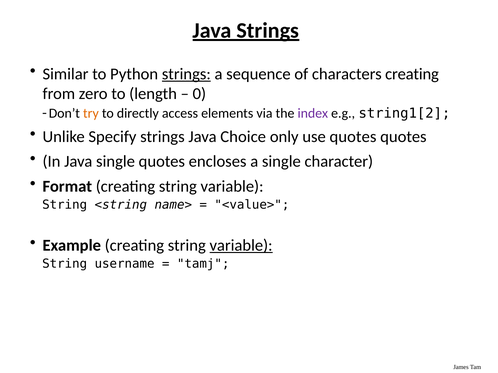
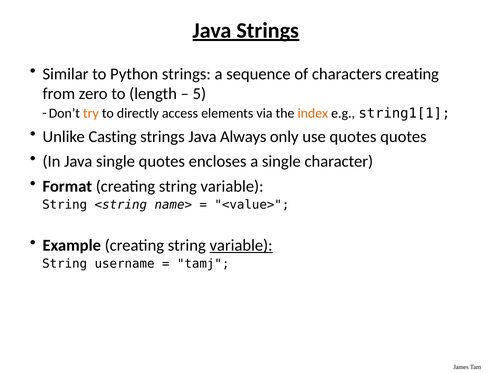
strings at (186, 74) underline: present -> none
0: 0 -> 5
index colour: purple -> orange
string1[2: string1[2 -> string1[1
Specify: Specify -> Casting
Choice: Choice -> Always
